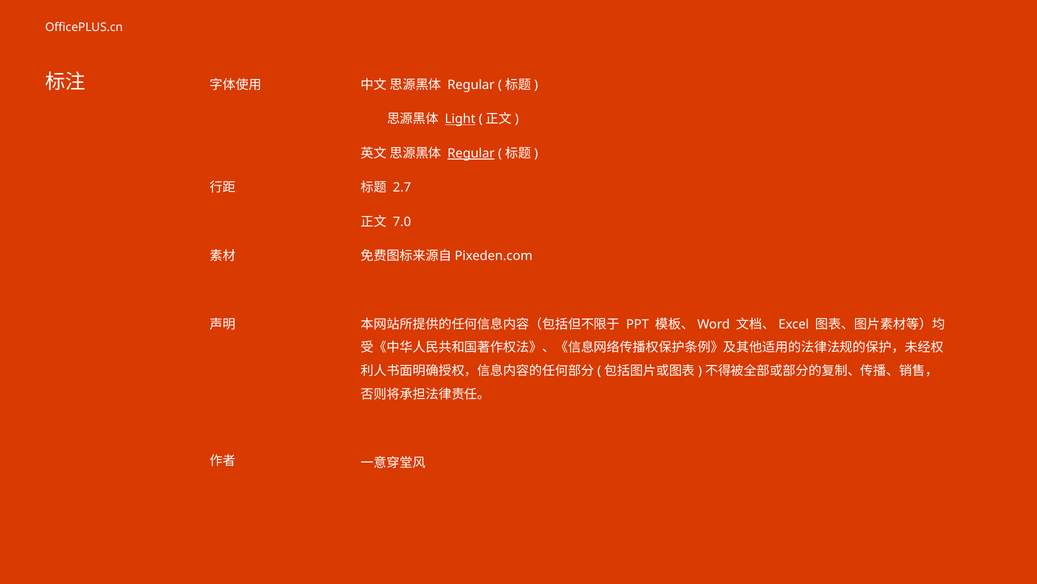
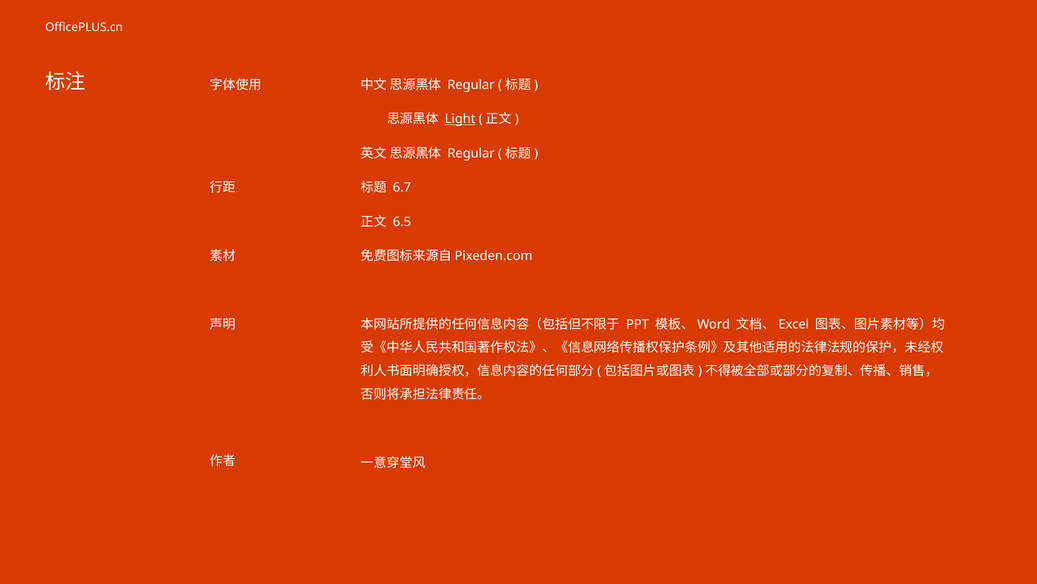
Regular at (471, 153) underline: present -> none
2.7: 2.7 -> 6.7
7.0: 7.0 -> 6.5
